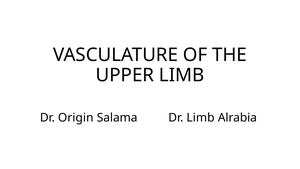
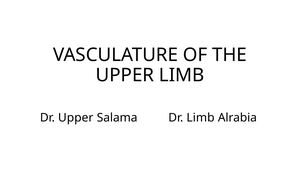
Dr Origin: Origin -> Upper
